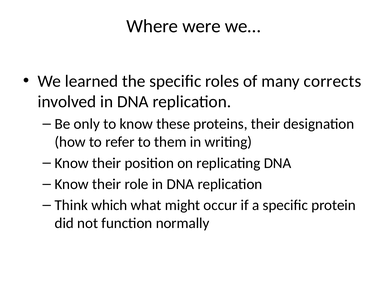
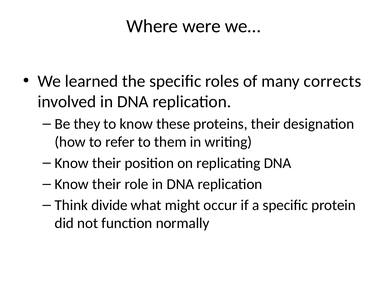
only: only -> they
which: which -> divide
